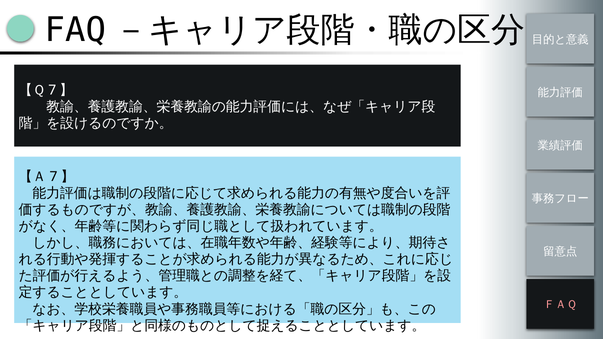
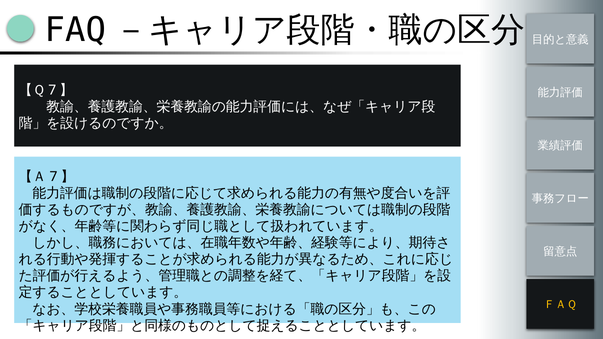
ＦＡＱ colour: pink -> yellow
